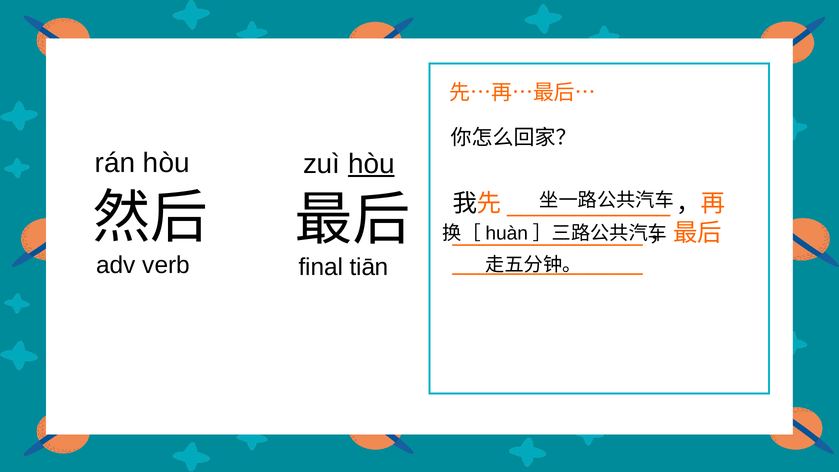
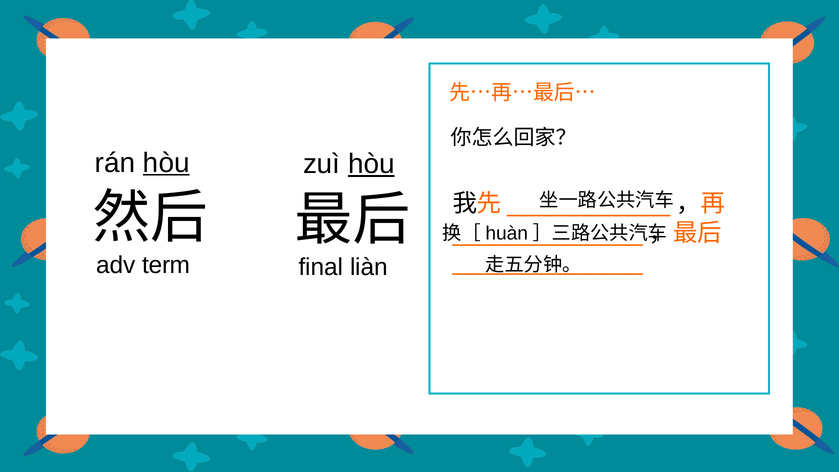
hòu at (166, 163) underline: none -> present
verb: verb -> term
tiān: tiān -> liàn
